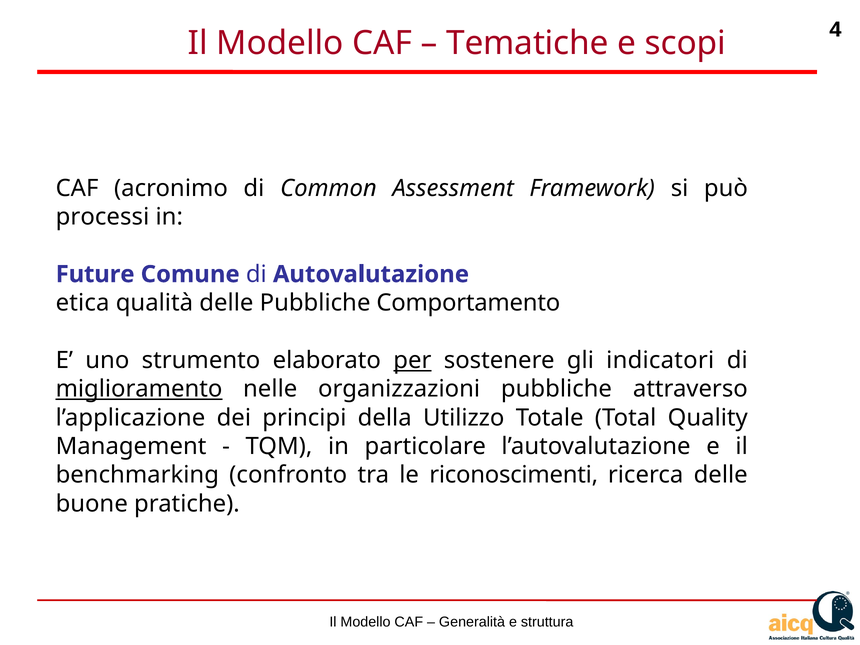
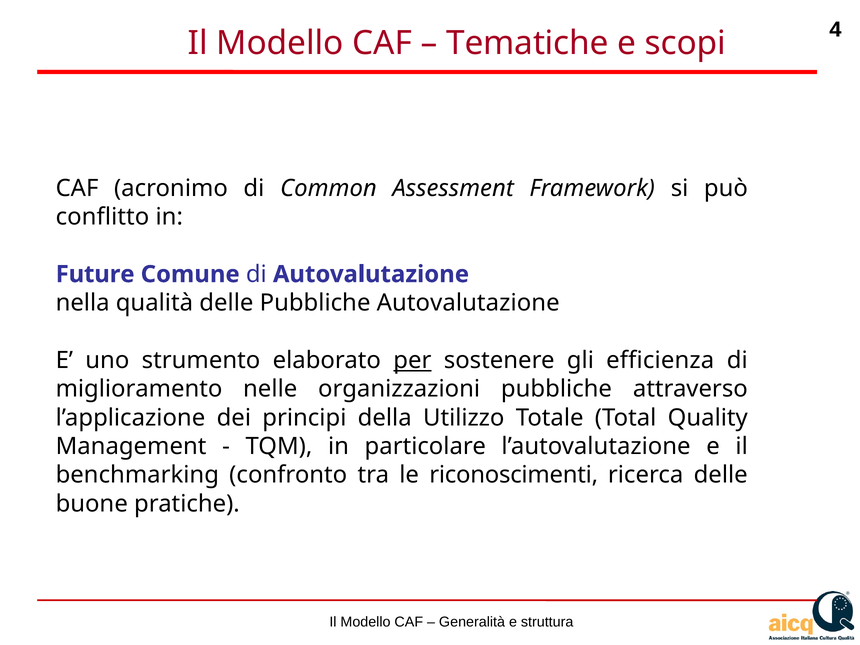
processi: processi -> conflitto
etica: etica -> nella
Pubbliche Comportamento: Comportamento -> Autovalutazione
indicatori: indicatori -> efficienza
miglioramento underline: present -> none
